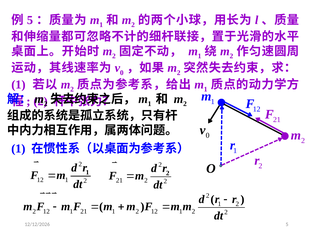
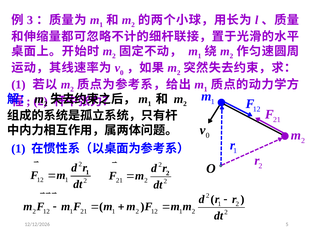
5 at (30, 20): 5 -> 3
